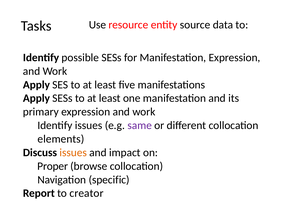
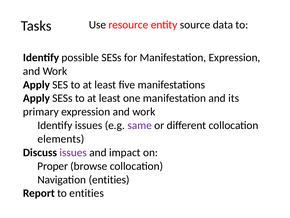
issues at (73, 152) colour: orange -> purple
Navigation specific: specific -> entities
to creator: creator -> entities
